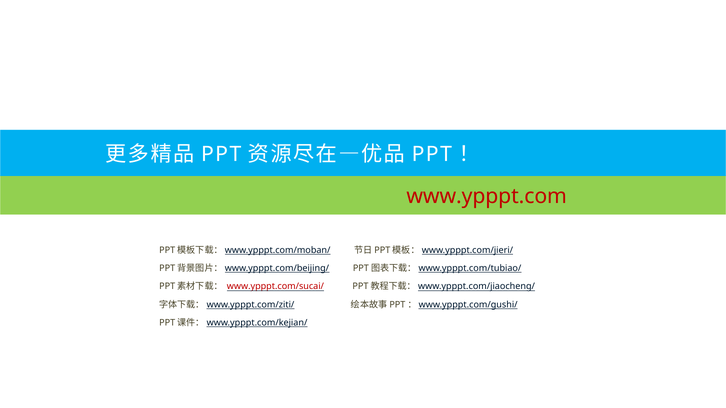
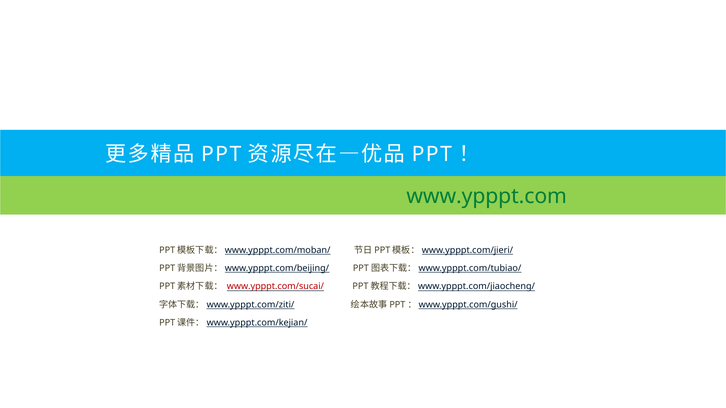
www.ypppt.com colour: red -> green
